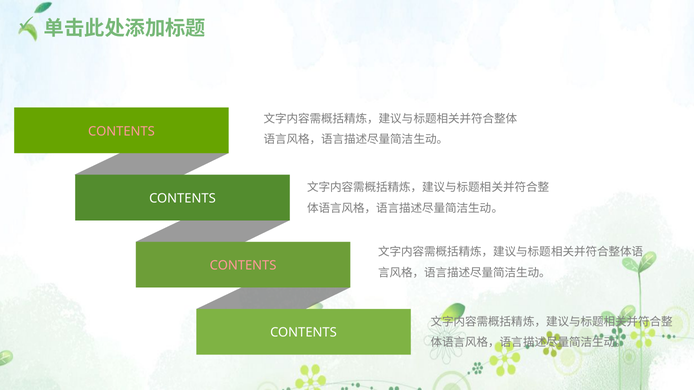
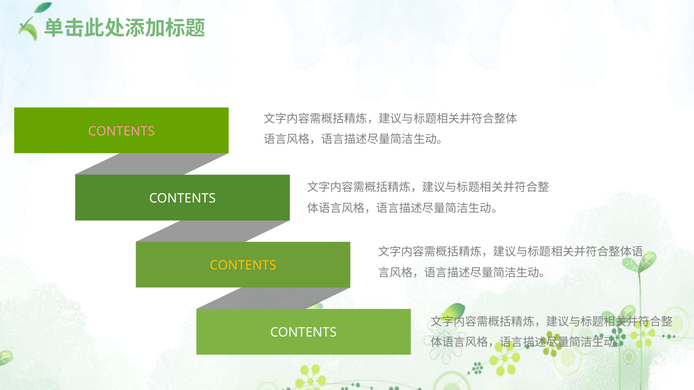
CONTENTS at (243, 266) colour: pink -> yellow
